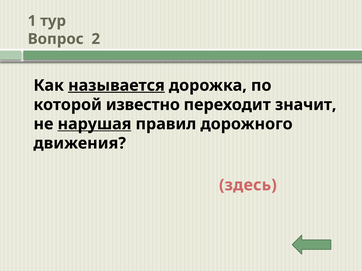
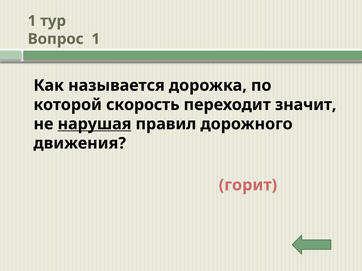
Вопрос 2: 2 -> 1
называется underline: present -> none
известно: известно -> скорость
здесь: здесь -> горит
